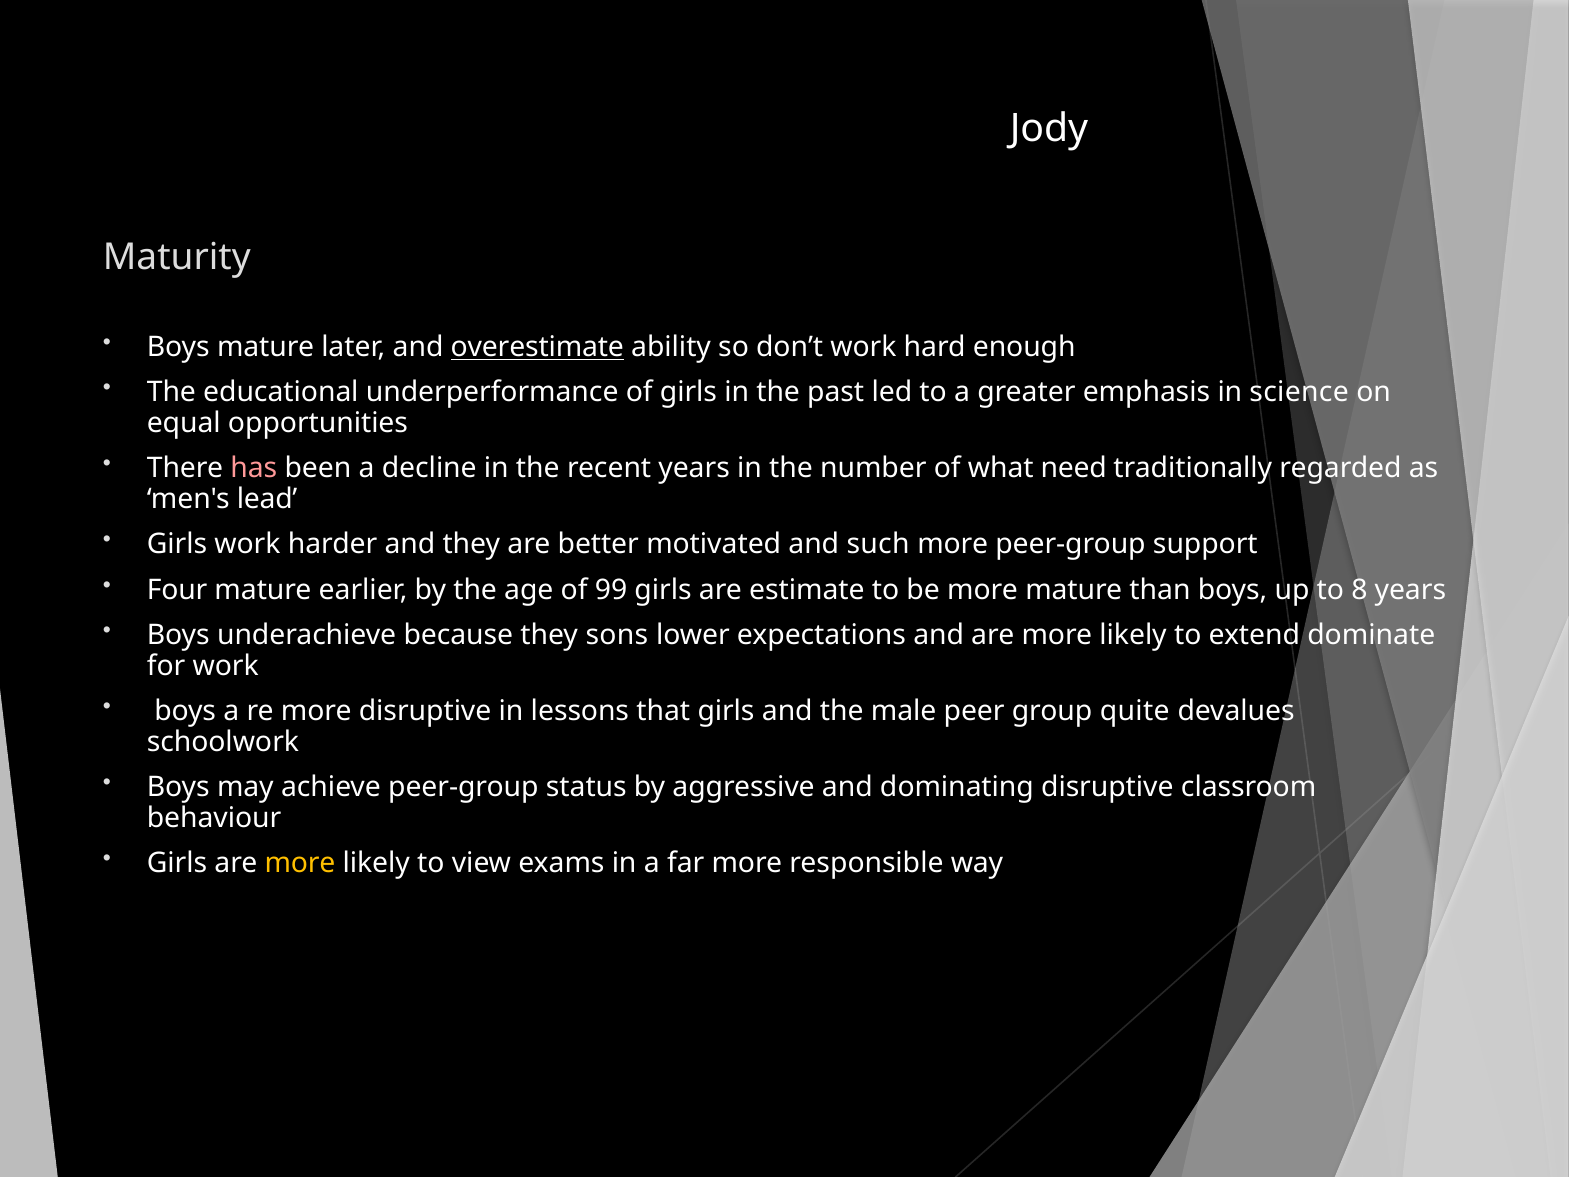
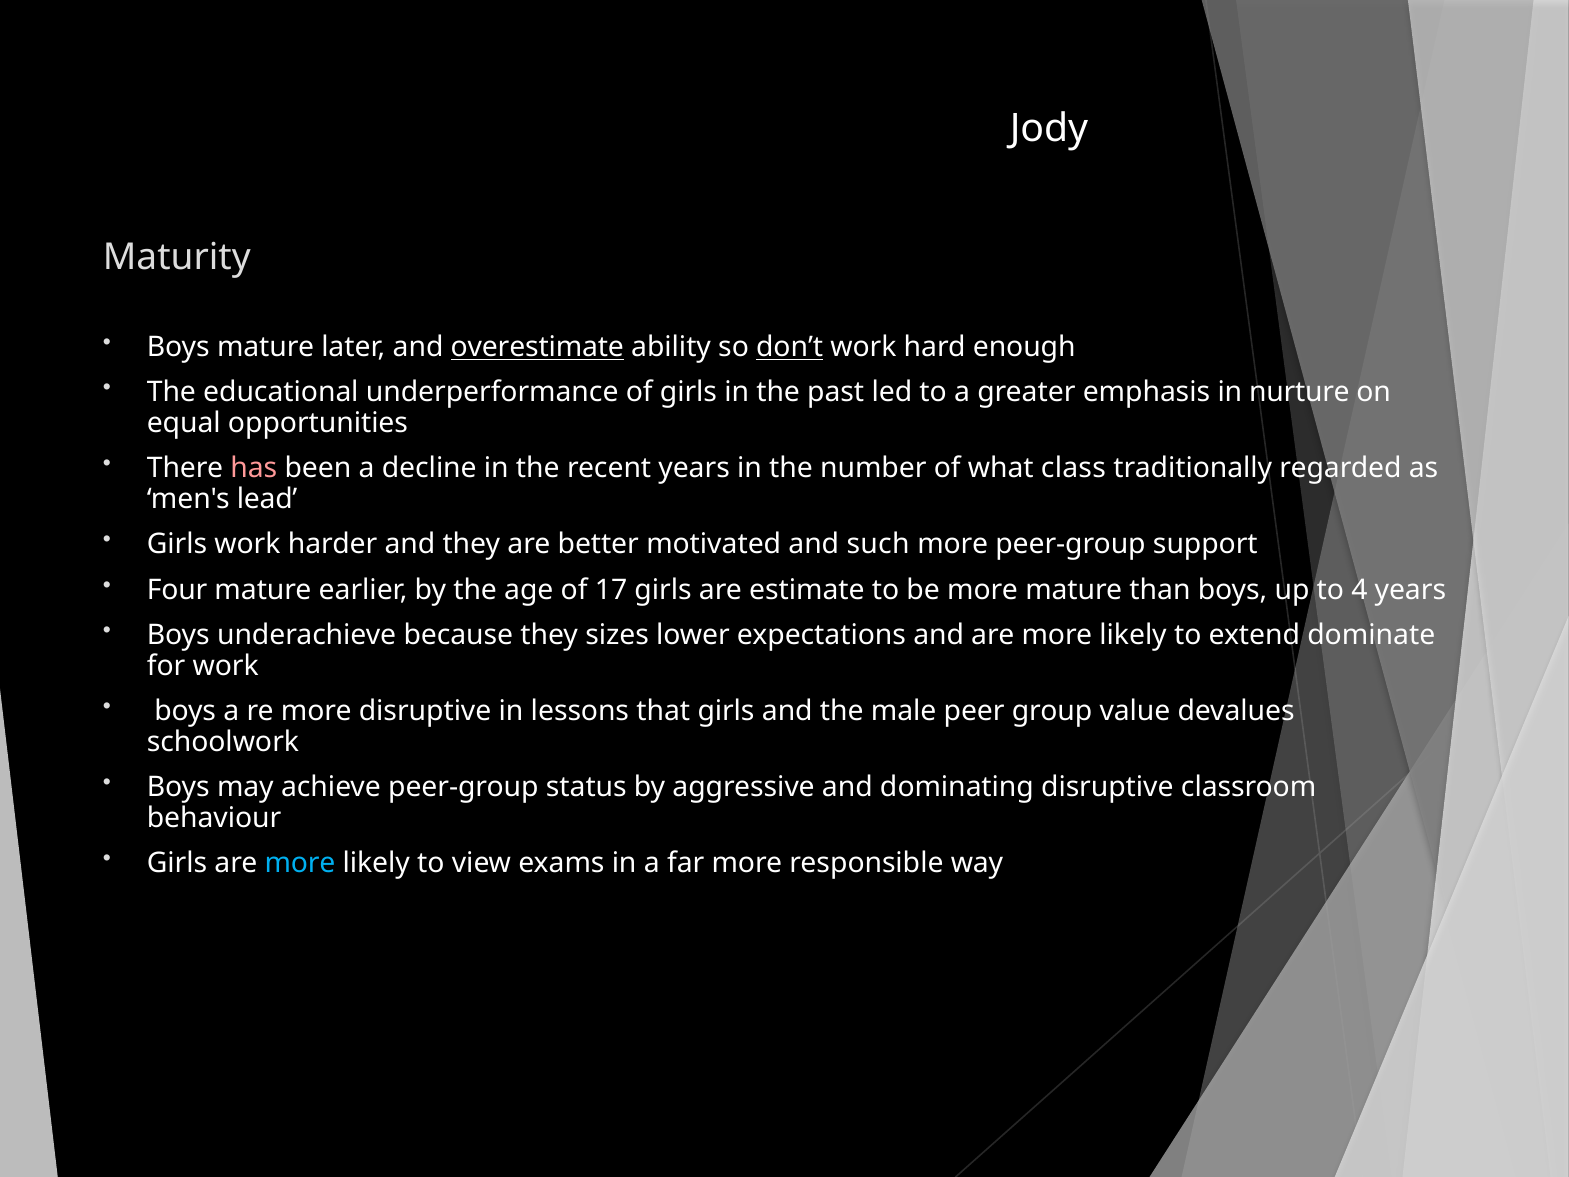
don’t underline: none -> present
science: science -> nurture
need: need -> class
99: 99 -> 17
8: 8 -> 4
sons: sons -> sizes
quite: quite -> value
more at (300, 863) colour: yellow -> light blue
